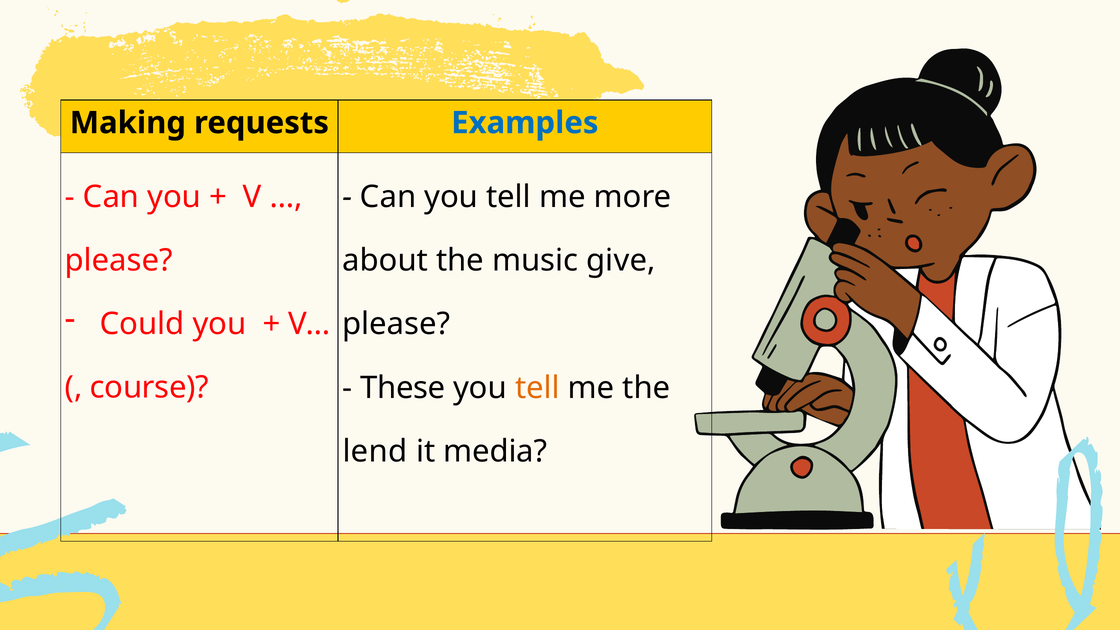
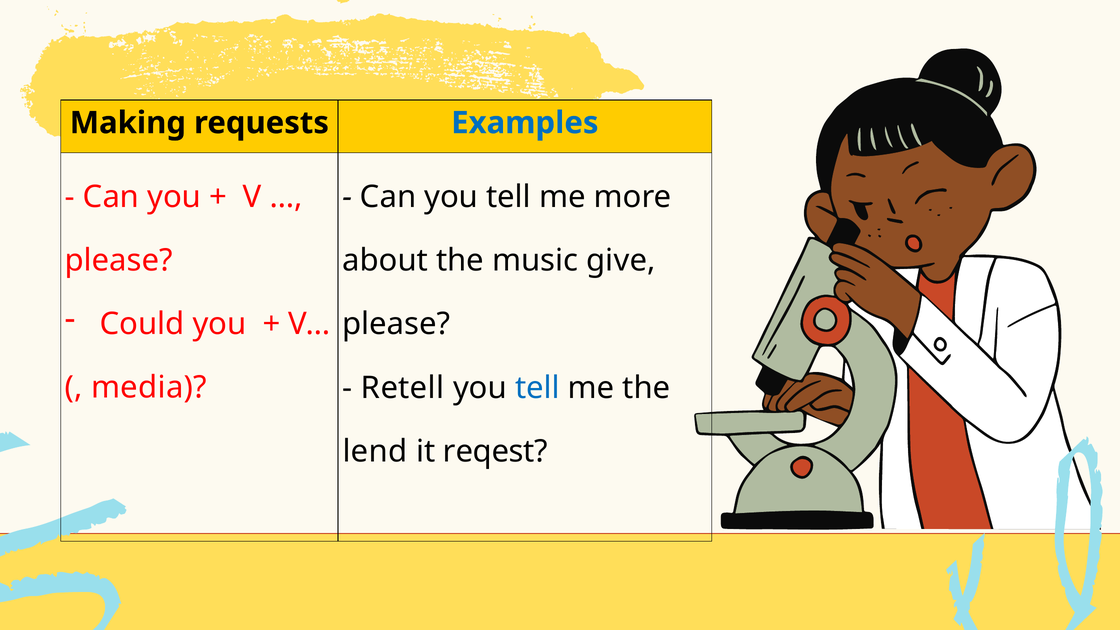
course: course -> media
These: These -> Retell
tell at (537, 388) colour: orange -> blue
media: media -> reqest
